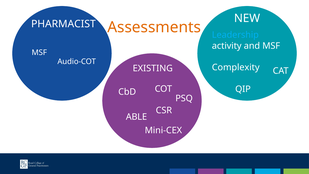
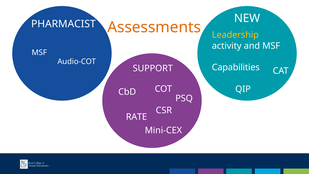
Leadership colour: light blue -> yellow
Complexity: Complexity -> Capabilities
EXISTING: EXISTING -> SUPPORT
ABLE: ABLE -> RATE
